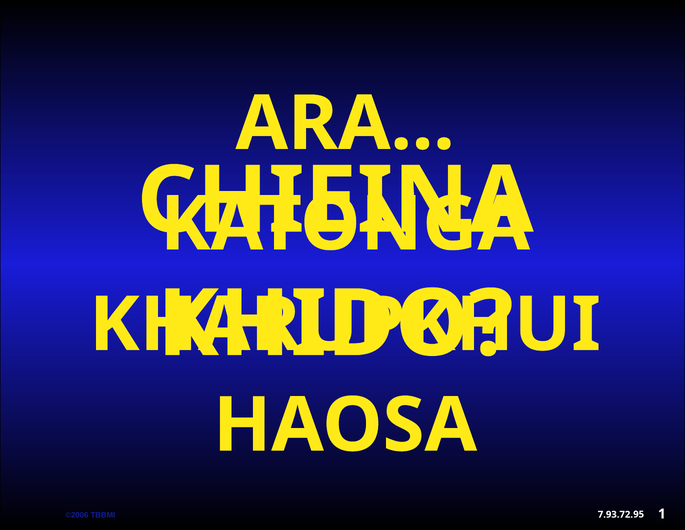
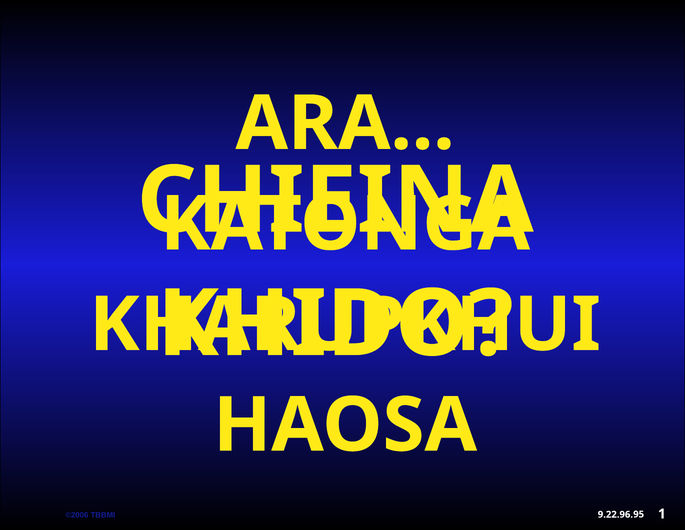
7.93.72: 7.93.72 -> 9.22.96
